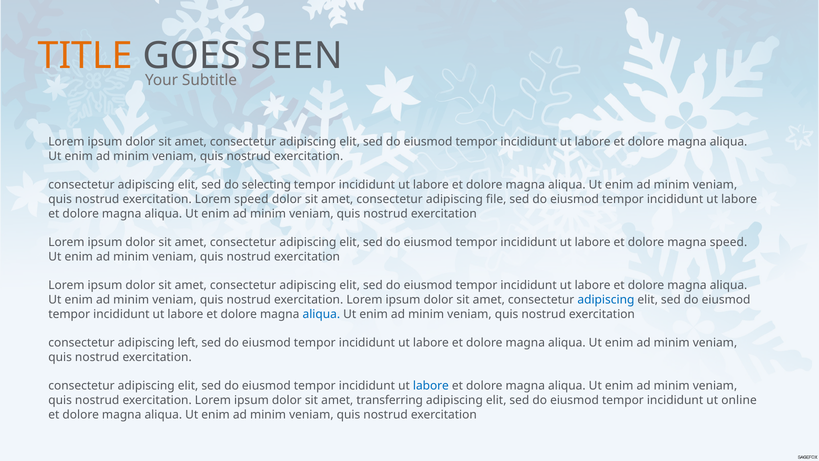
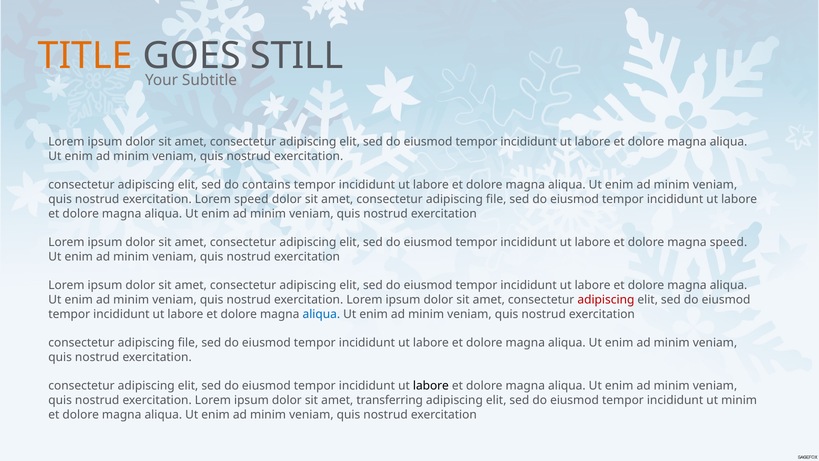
SEEN: SEEN -> STILL
selecting: selecting -> contains
adipiscing at (606, 300) colour: blue -> red
left at (188, 343): left -> file
labore at (431, 386) colour: blue -> black
ut online: online -> minim
